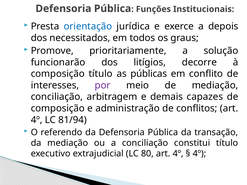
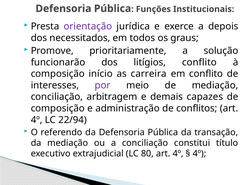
orientação colour: blue -> purple
litígios decorre: decorre -> conflito
composição título: título -> início
públicas: públicas -> carreira
81/94: 81/94 -> 22/94
